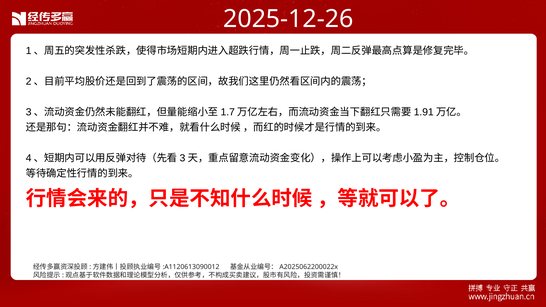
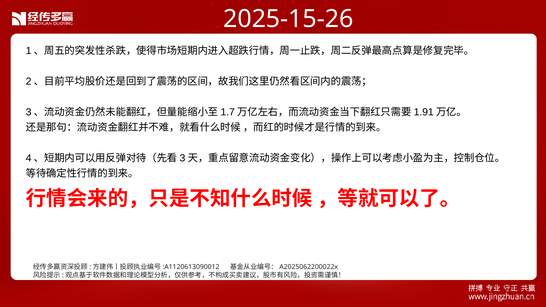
2025-12-26: 2025-12-26 -> 2025-15-26
